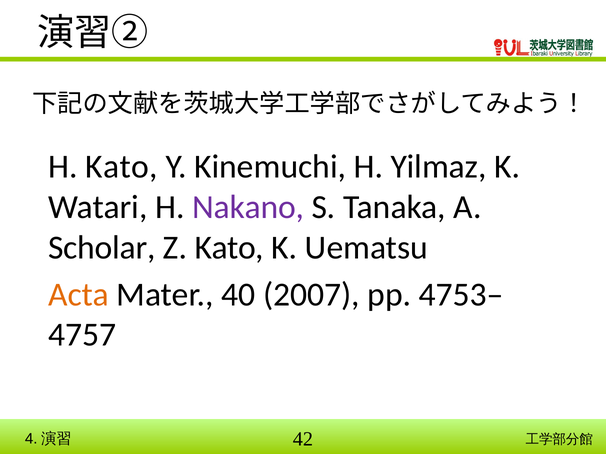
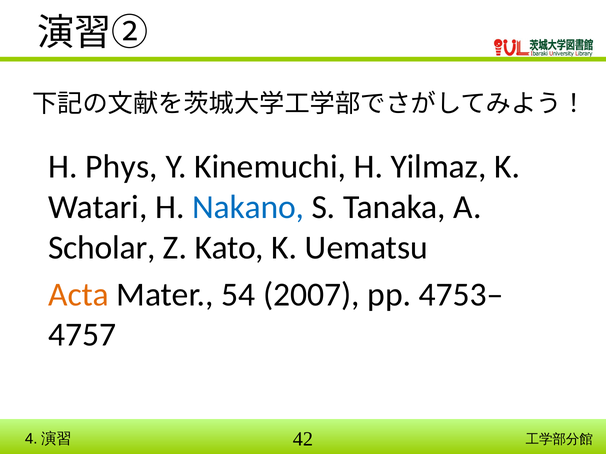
H Kato: Kato -> Phys
Nakano colour: purple -> blue
40: 40 -> 54
